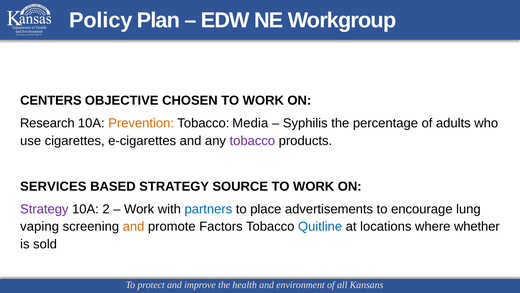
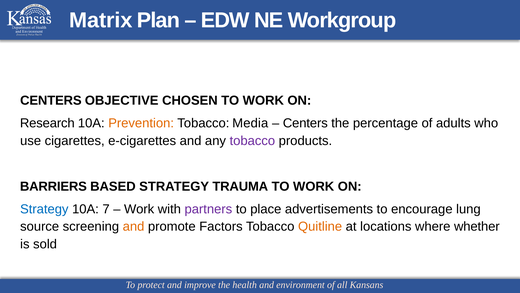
Policy: Policy -> Matrix
Syphilis at (305, 123): Syphilis -> Centers
SERVICES: SERVICES -> BARRIERS
SOURCE: SOURCE -> TRAUMA
Strategy at (44, 209) colour: purple -> blue
2: 2 -> 7
partners colour: blue -> purple
vaping: vaping -> source
Quitline colour: blue -> orange
